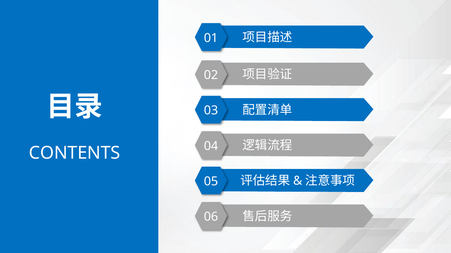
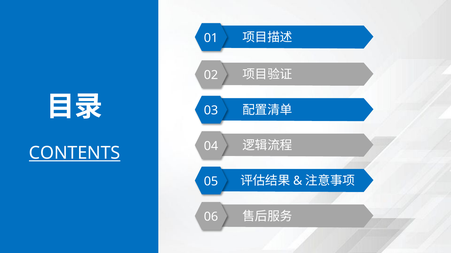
CONTENTS underline: none -> present
